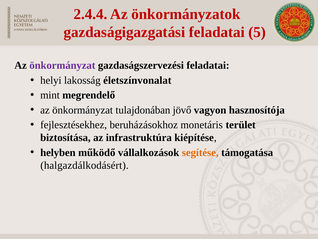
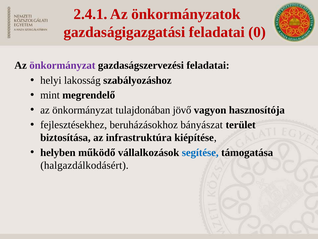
2.4.4: 2.4.4 -> 2.4.1
5: 5 -> 0
életszínvonalat: életszínvonalat -> szabályozáshoz
monetáris: monetáris -> bányászat
segítése colour: orange -> blue
